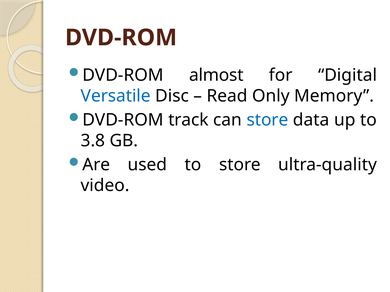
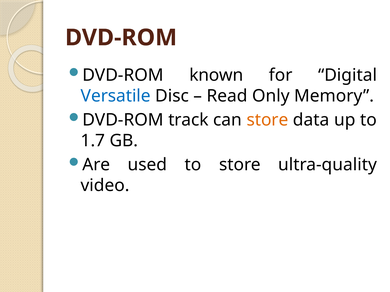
almost: almost -> known
store at (267, 120) colour: blue -> orange
3.8: 3.8 -> 1.7
